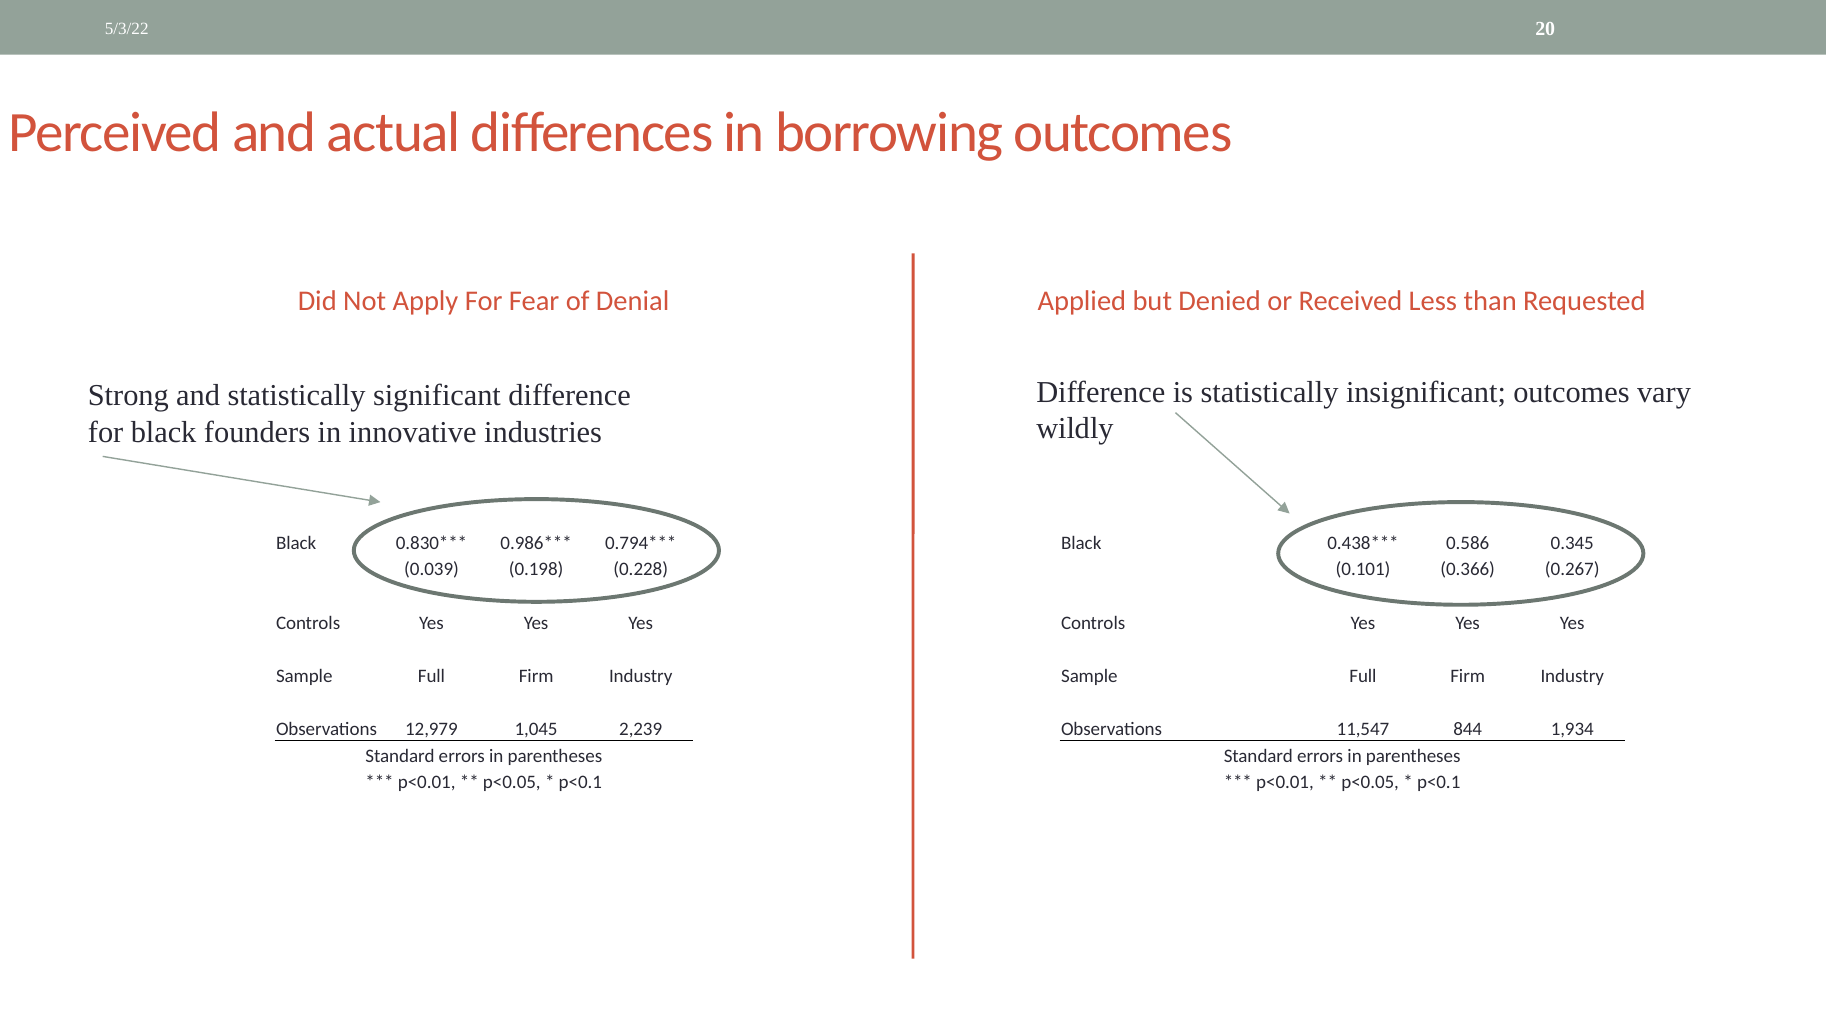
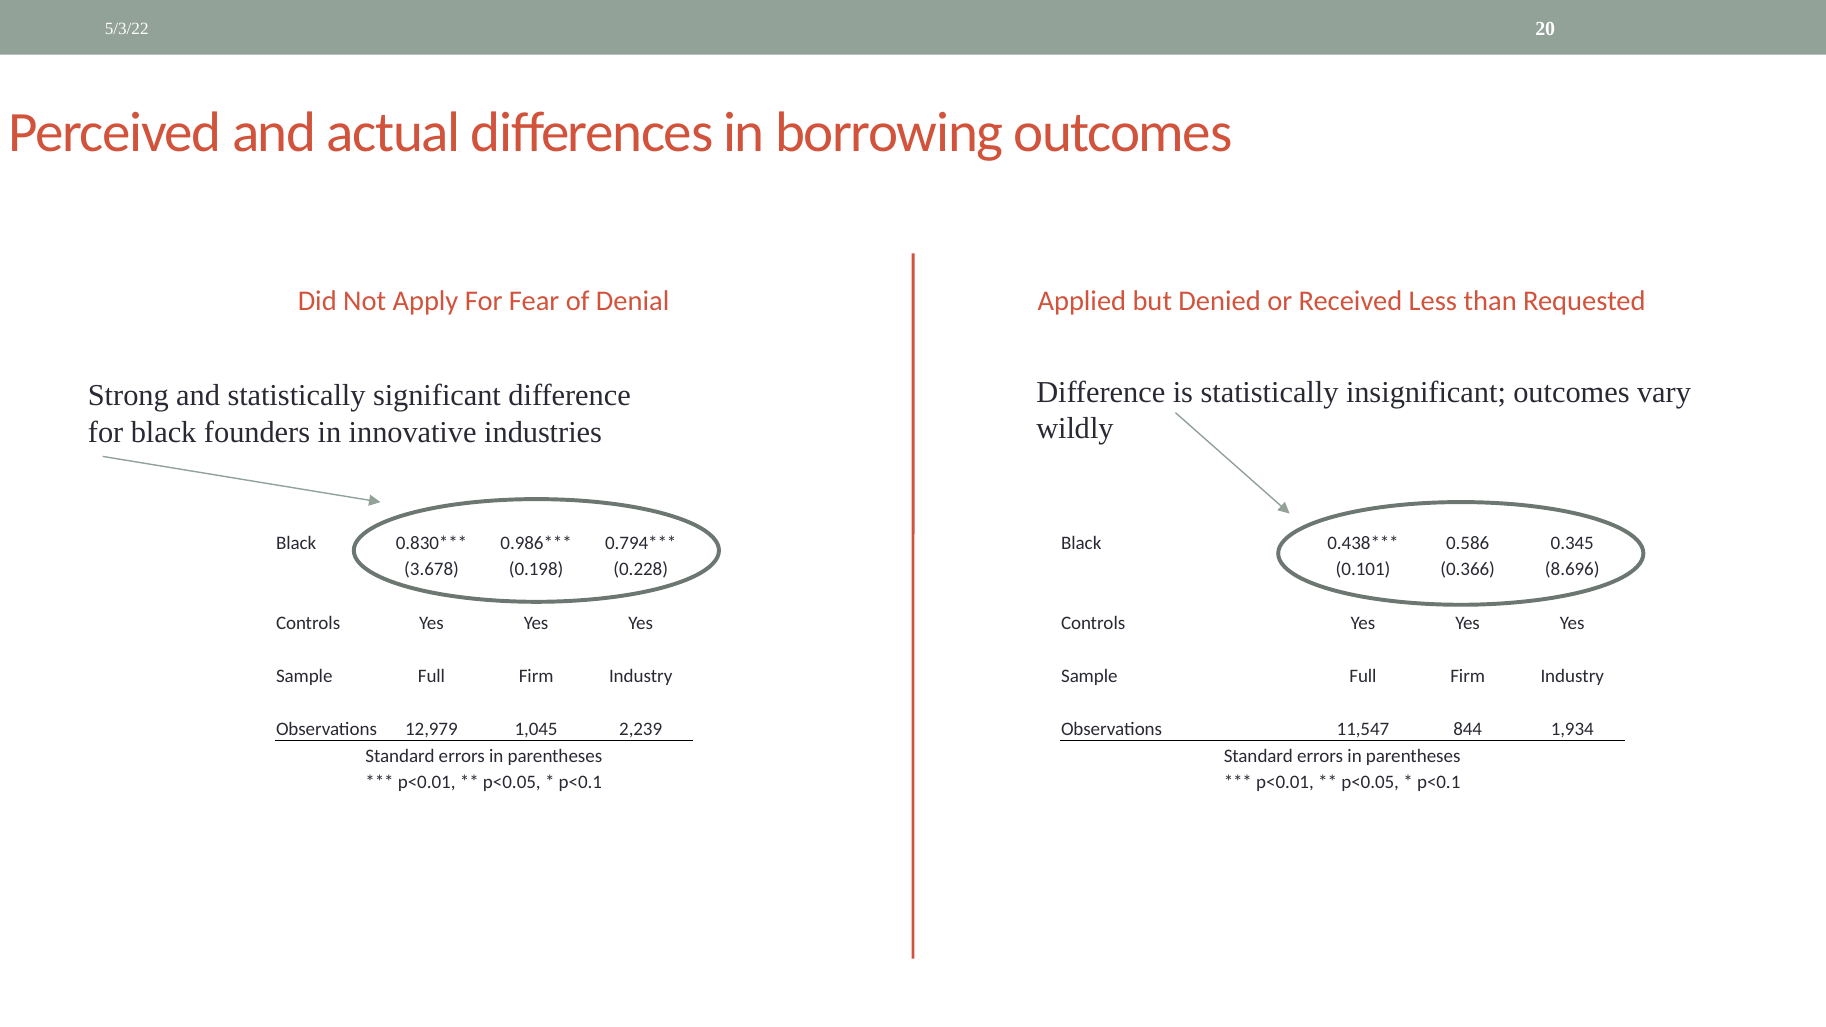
0.039: 0.039 -> 3.678
0.267: 0.267 -> 8.696
